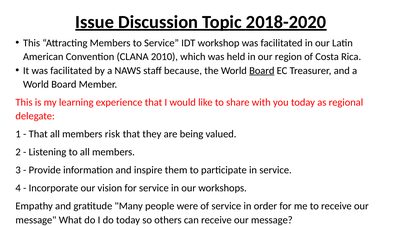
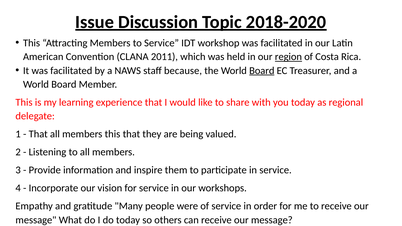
2010: 2010 -> 2011
region underline: none -> present
members risk: risk -> this
